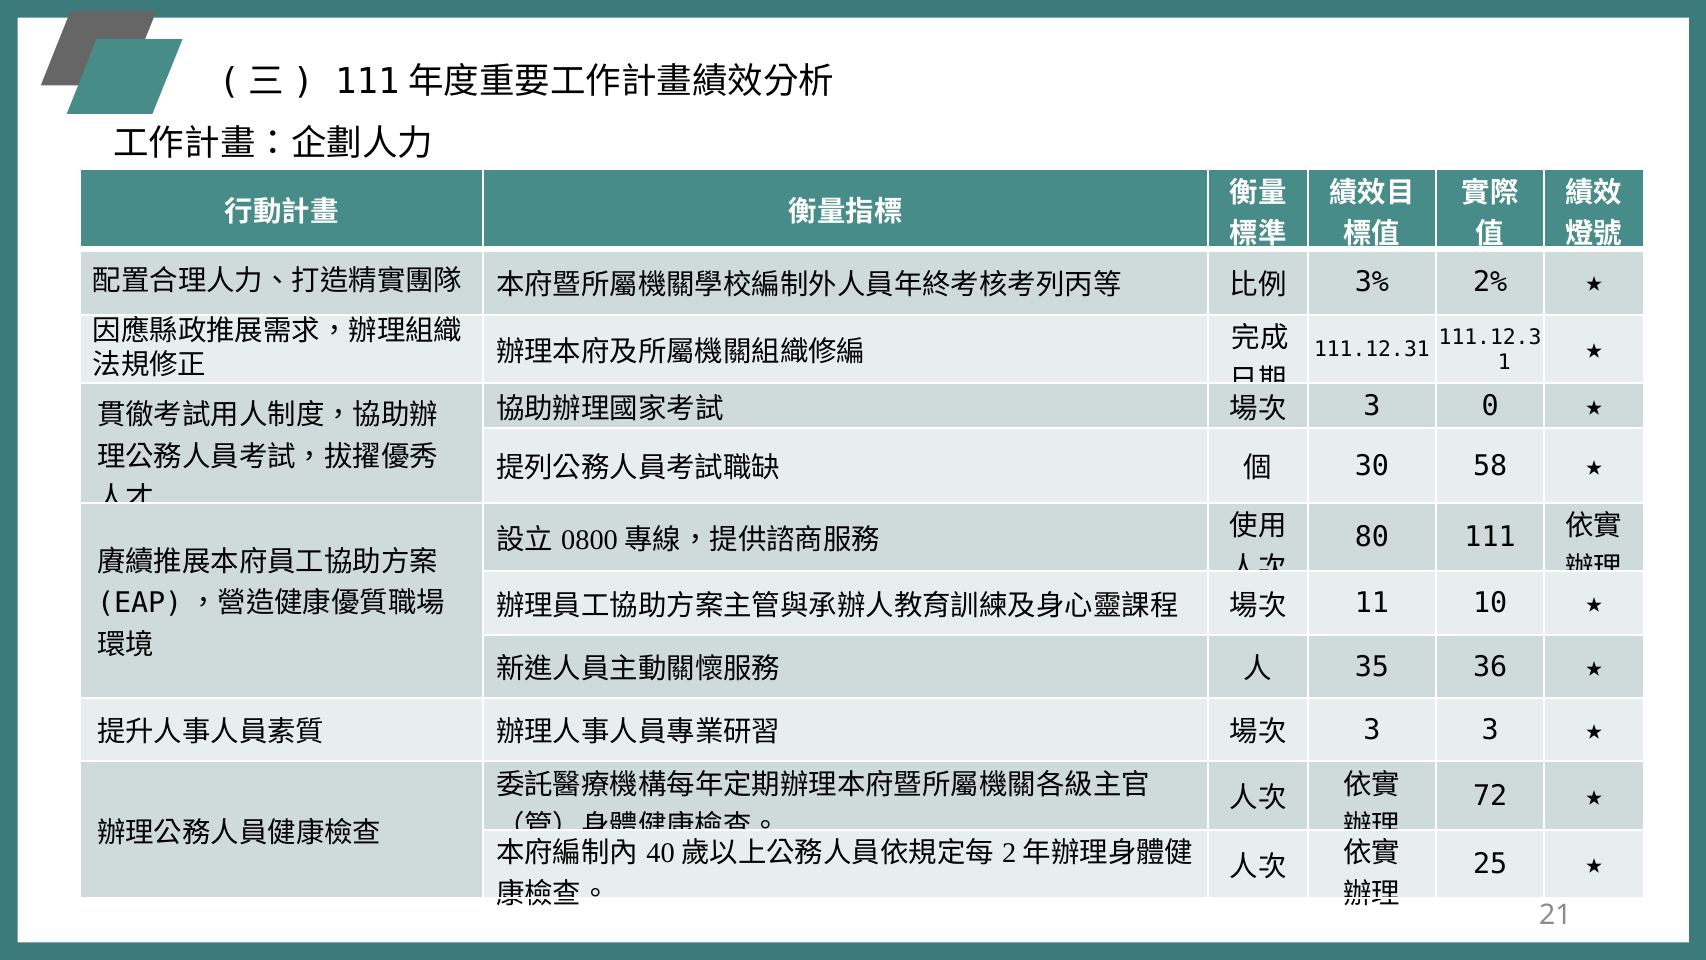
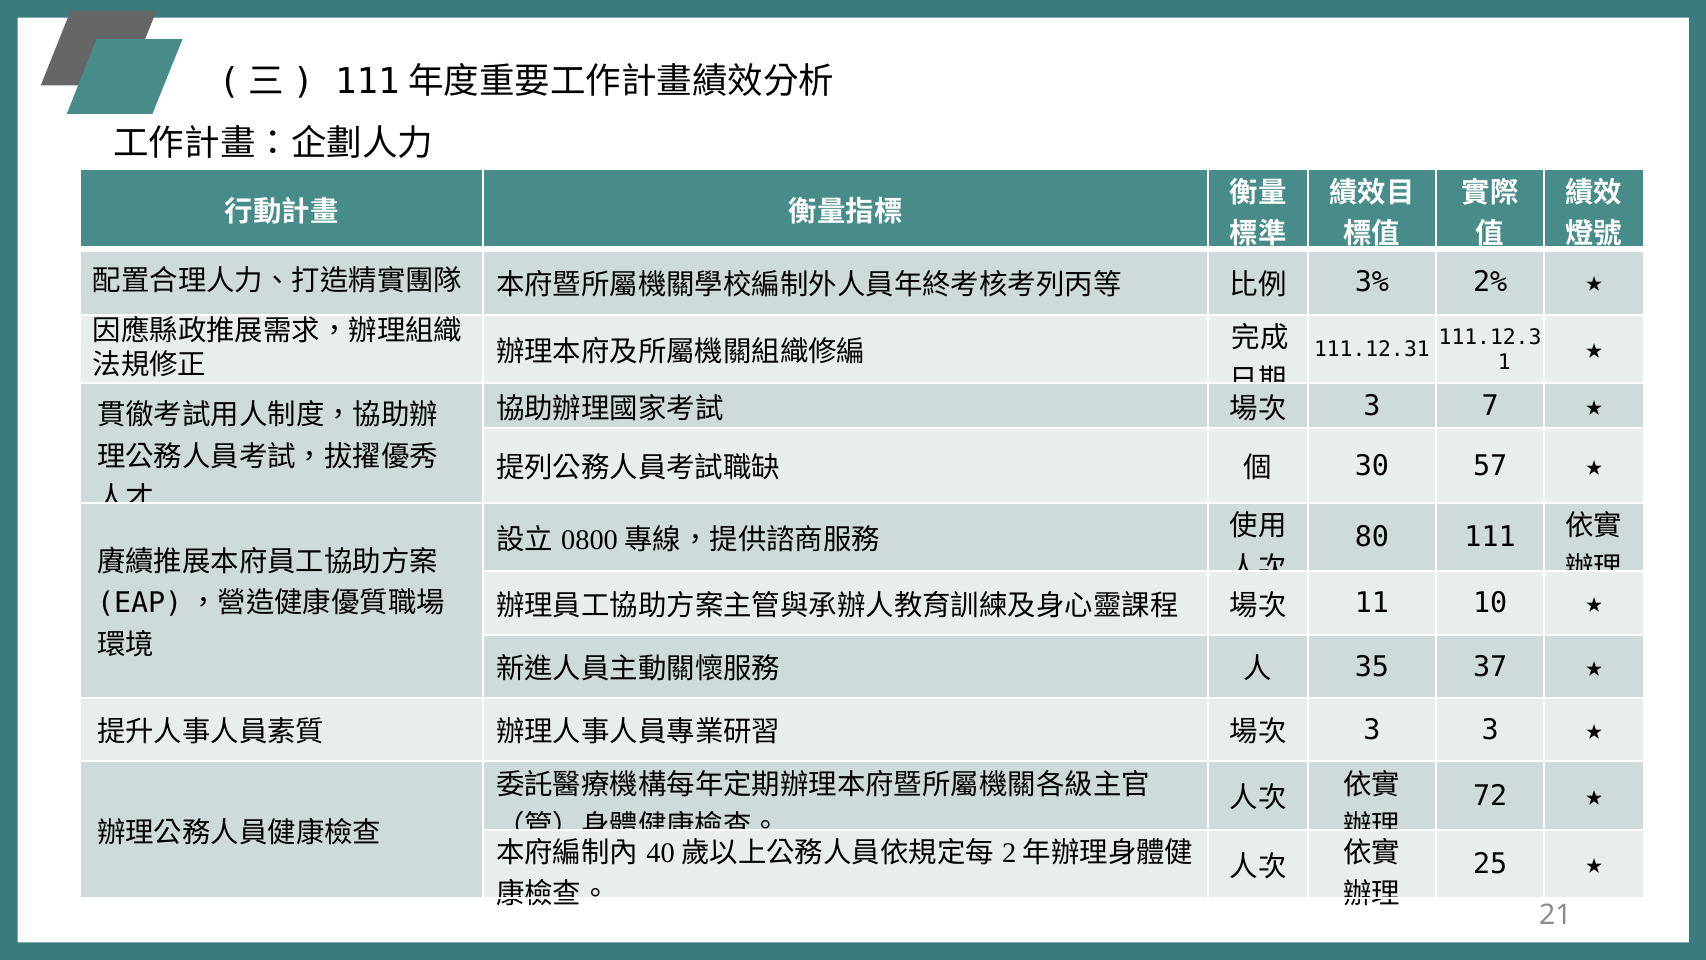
0: 0 -> 7
58: 58 -> 57
36: 36 -> 37
